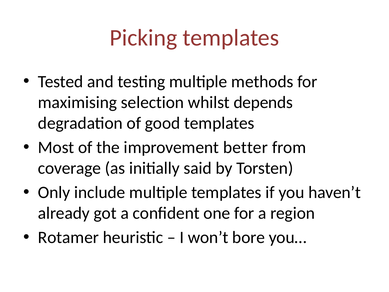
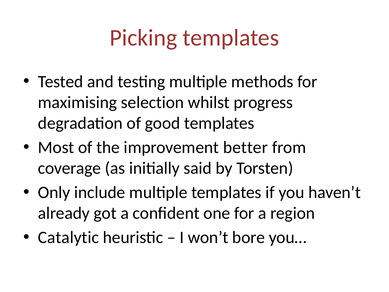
depends: depends -> progress
Rotamer: Rotamer -> Catalytic
